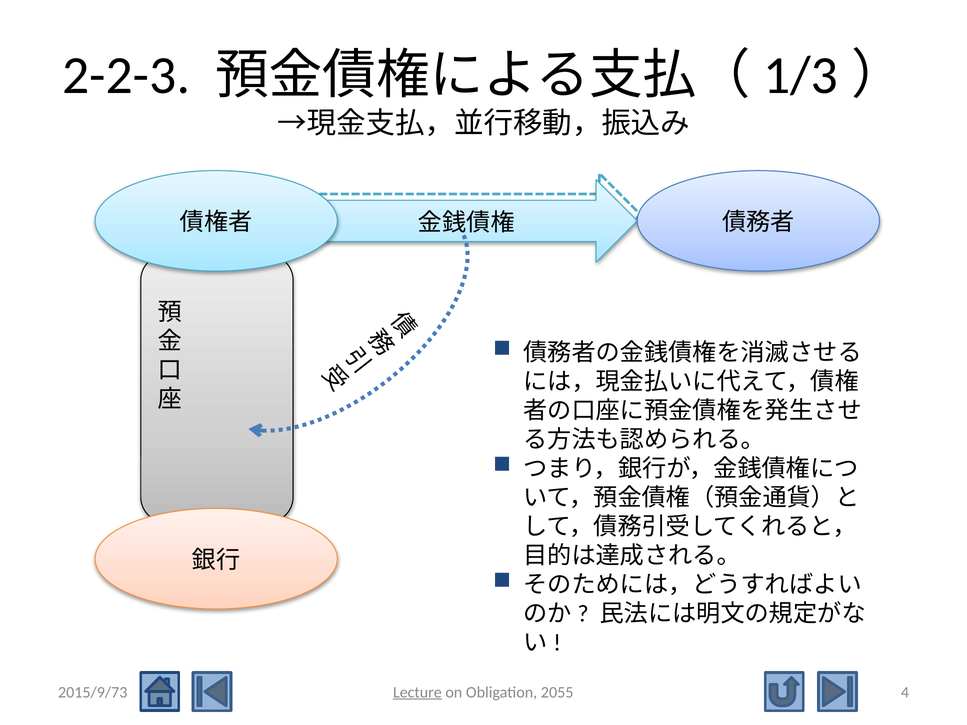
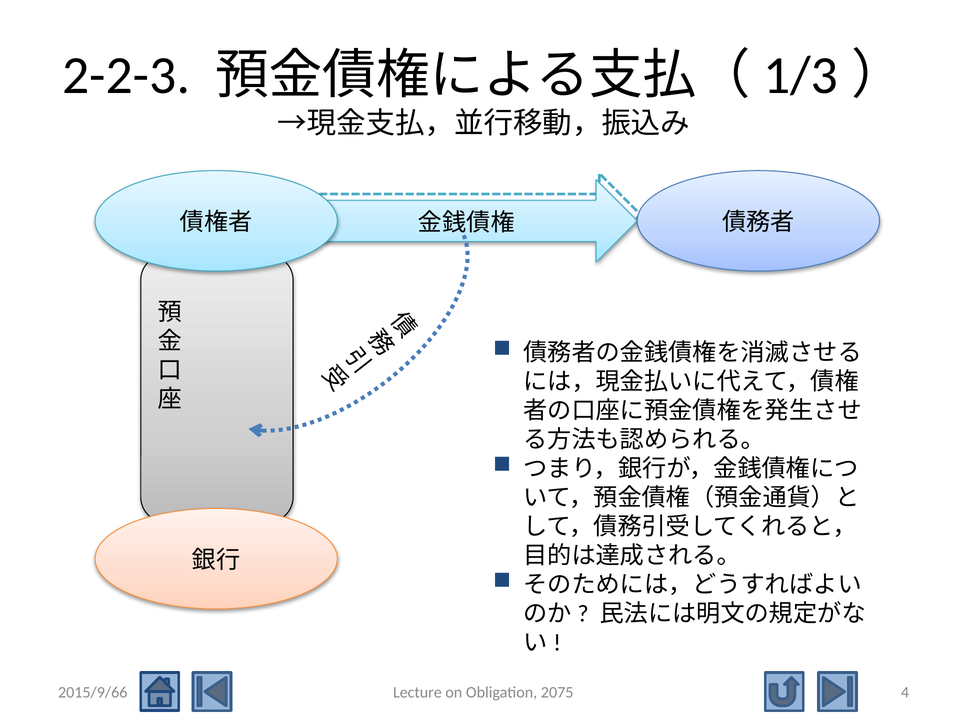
Lecture underline: present -> none
2055: 2055 -> 2075
2015/9/73: 2015/9/73 -> 2015/9/66
